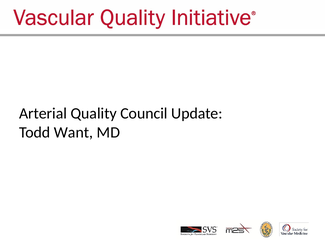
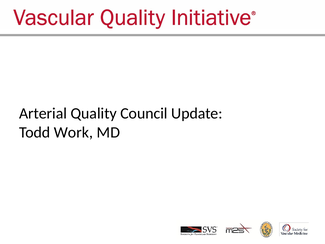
Want: Want -> Work
